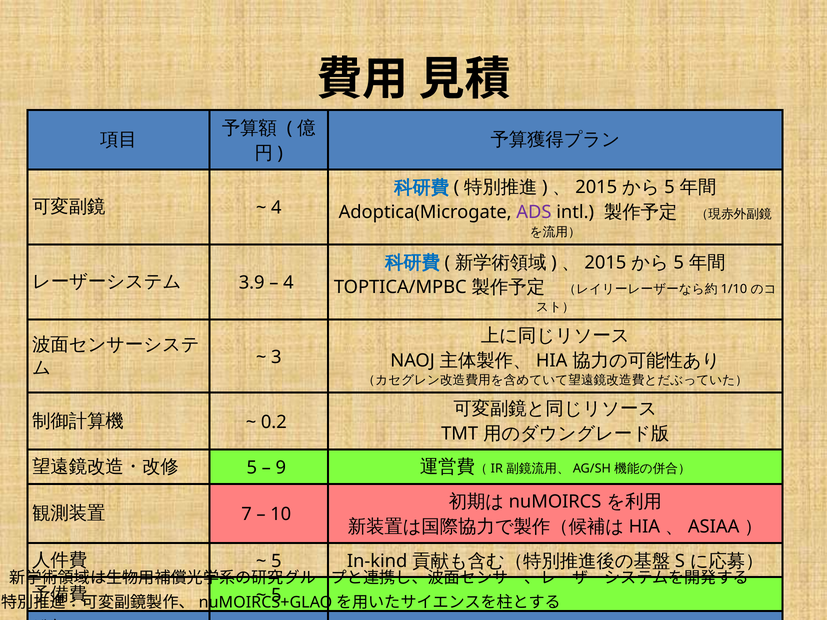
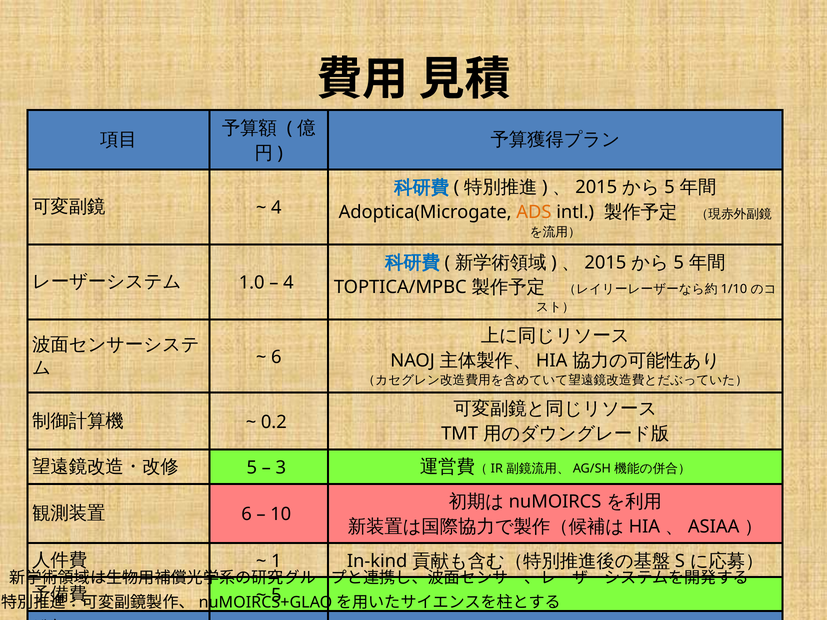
ADS colour: purple -> orange
3.9: 3.9 -> 1.0
3 at (276, 357): 3 -> 6
9: 9 -> 3
7 at (247, 515): 7 -> 6
5 at (276, 561): 5 -> 1
